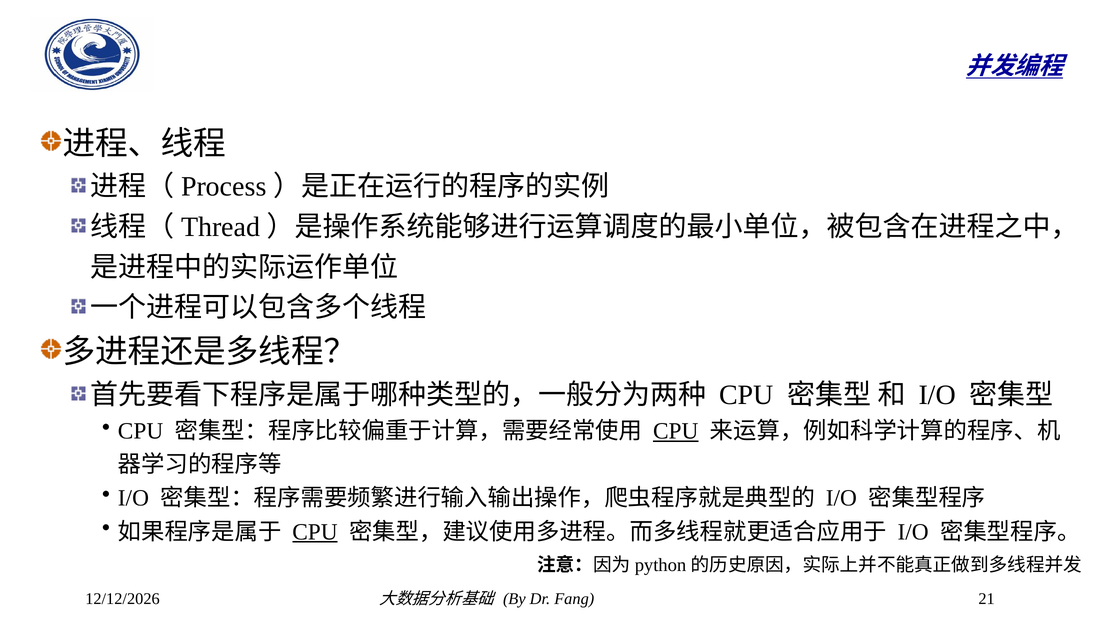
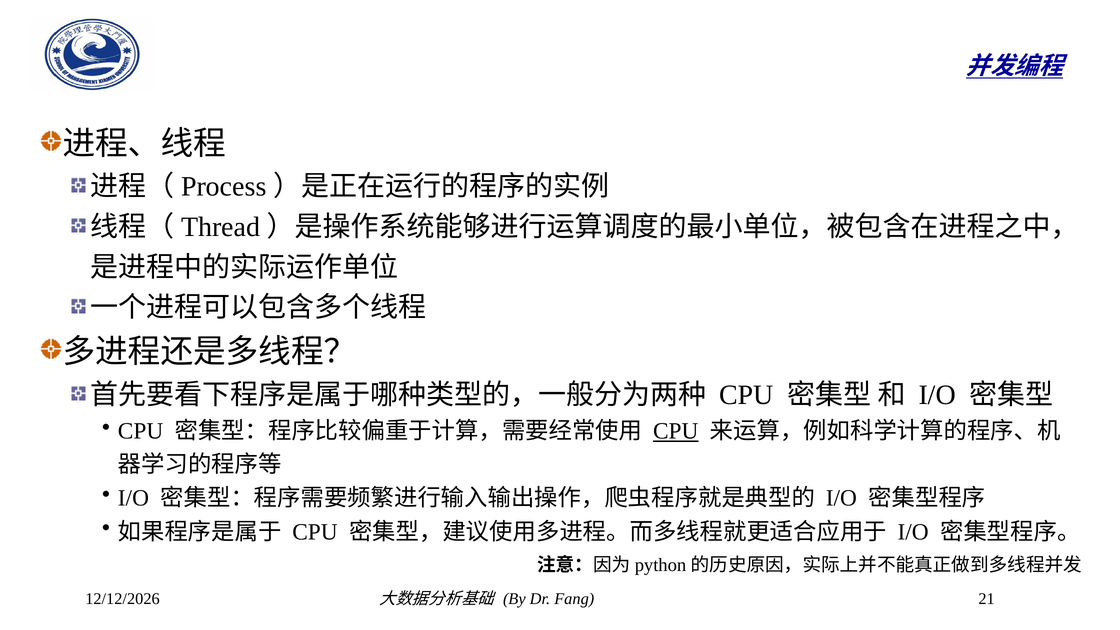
CPU at (315, 532) underline: present -> none
